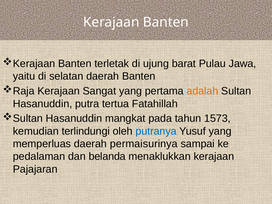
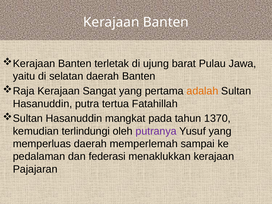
1573: 1573 -> 1370
putranya colour: blue -> purple
permaisurinya: permaisurinya -> memperlemah
belanda: belanda -> federasi
